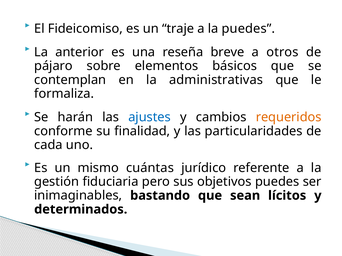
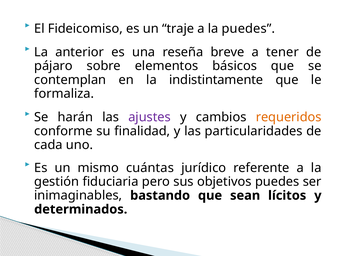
otros: otros -> tener
administrativas: administrativas -> indistintamente
ajustes colour: blue -> purple
